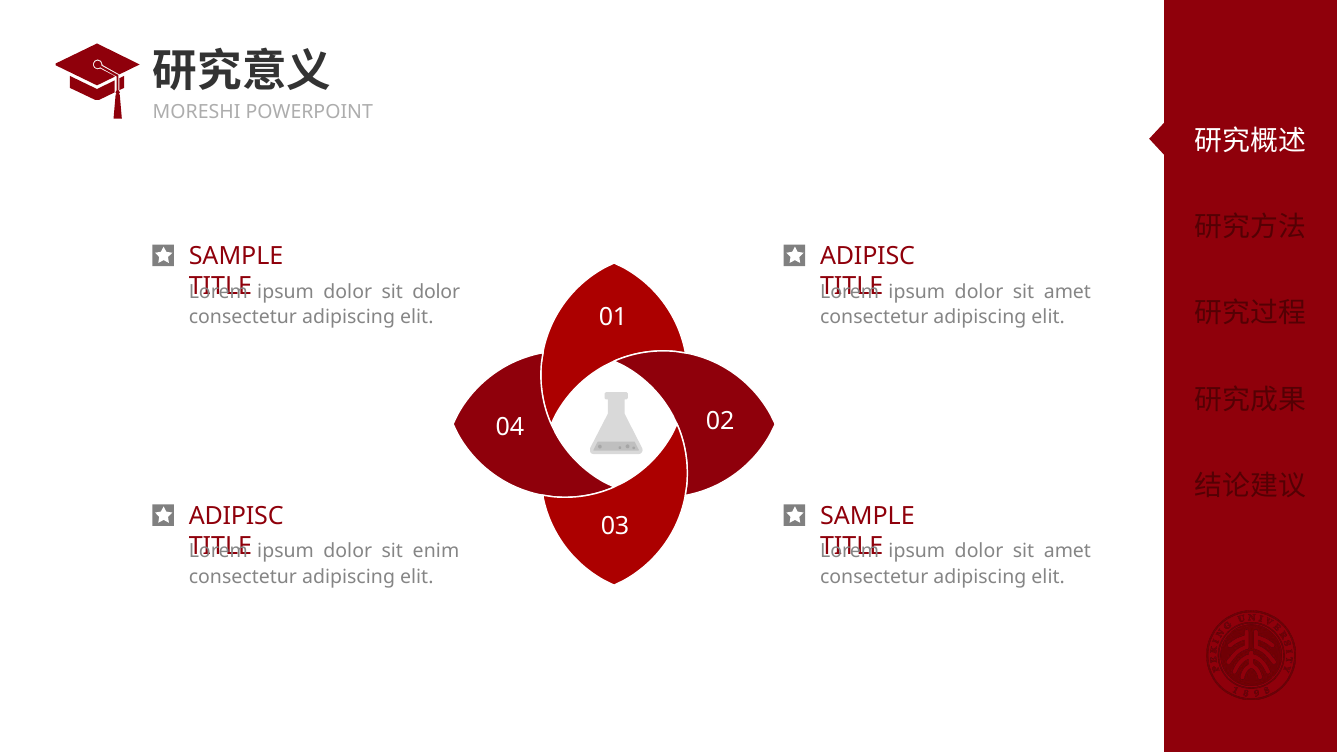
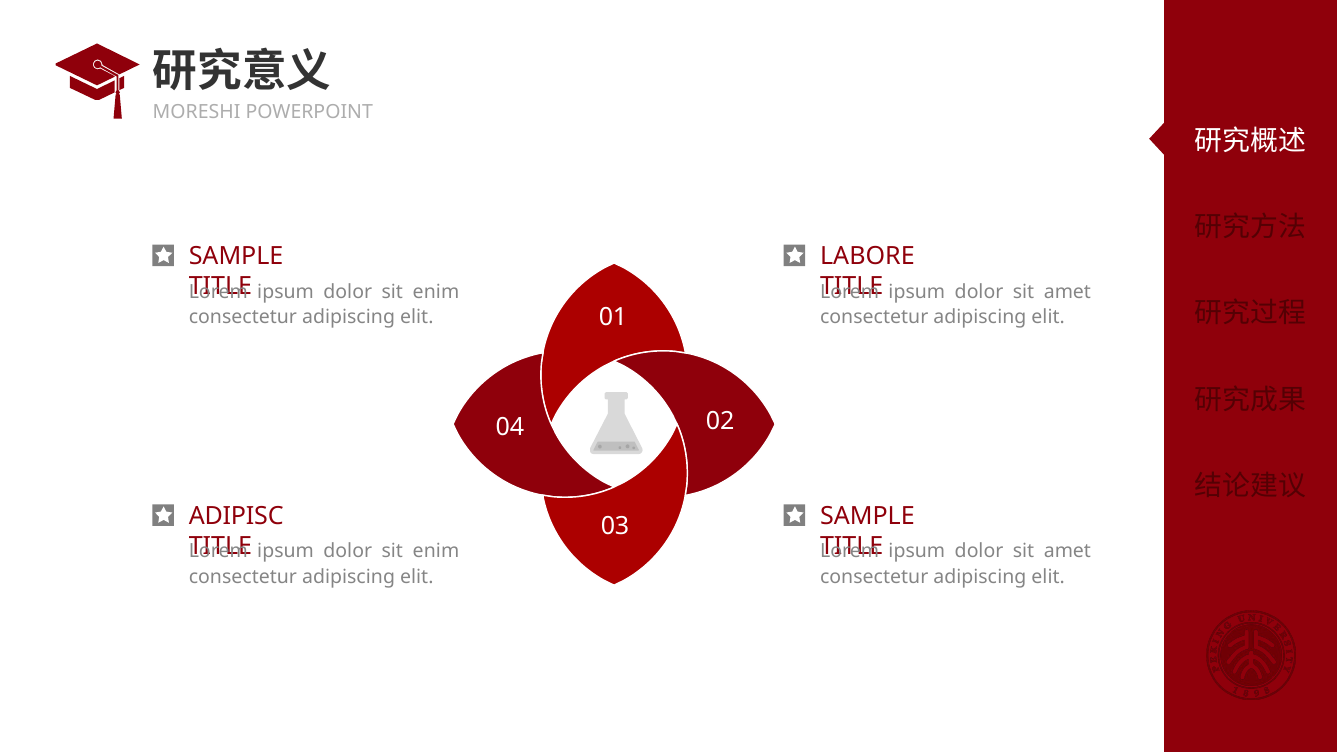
ADIPISC at (867, 256): ADIPISC -> LABORE
dolor at (436, 292): dolor -> enim
